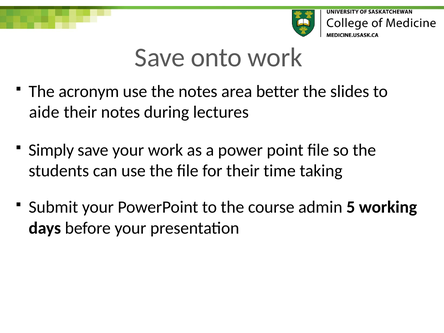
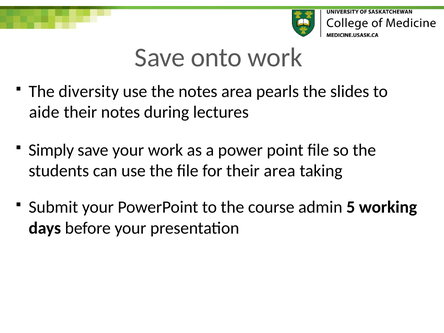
acronym: acronym -> diversity
better: better -> pearls
their time: time -> area
